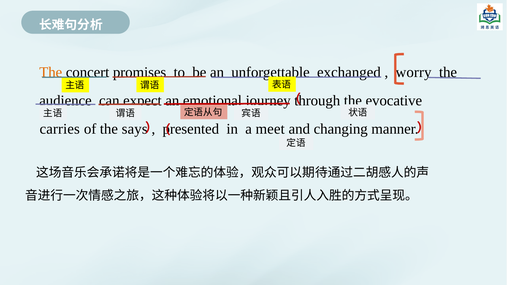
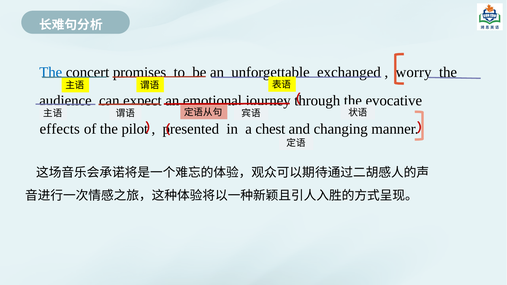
The at (51, 72) colour: orange -> blue
carries: carries -> effects
says: says -> pilot
meet: meet -> chest
